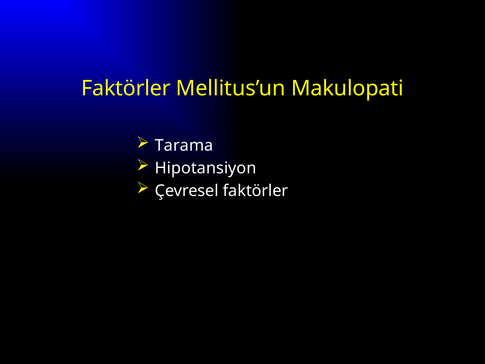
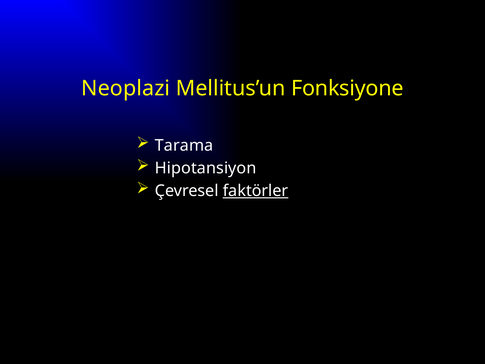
Faktörler at (126, 88): Faktörler -> Neoplazi
Makulopati: Makulopati -> Fonksiyone
faktörler at (256, 191) underline: none -> present
